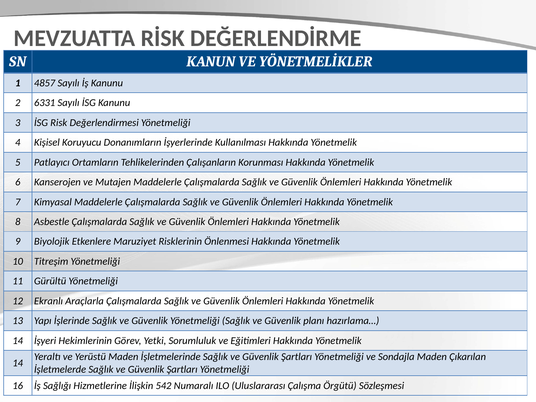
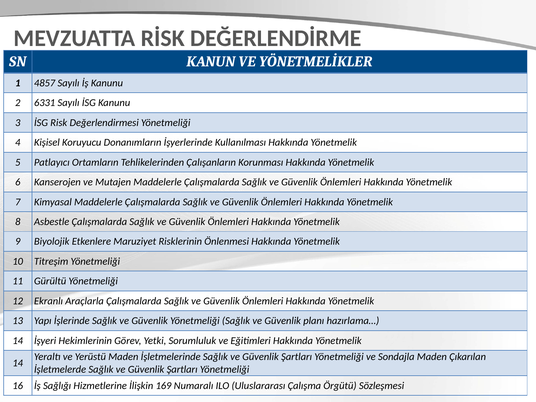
542: 542 -> 169
